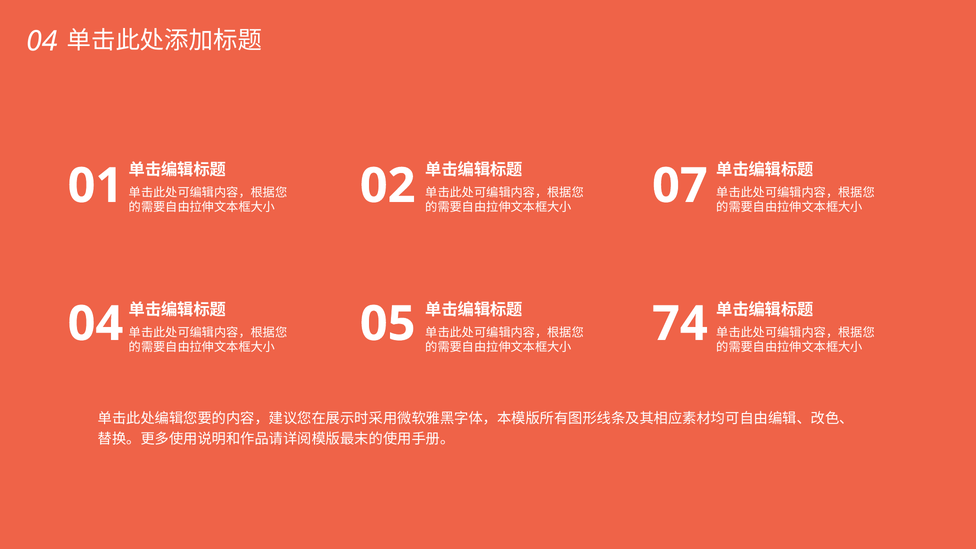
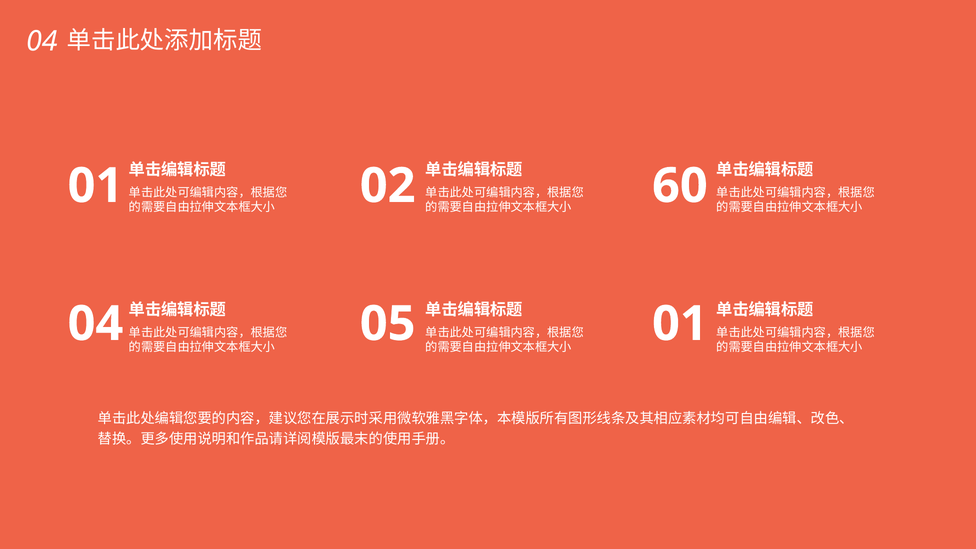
07: 07 -> 60
05 74: 74 -> 01
